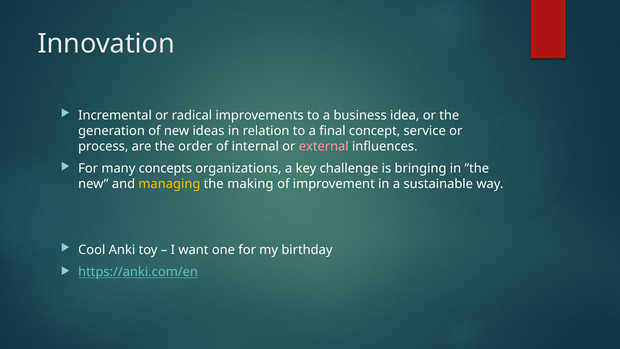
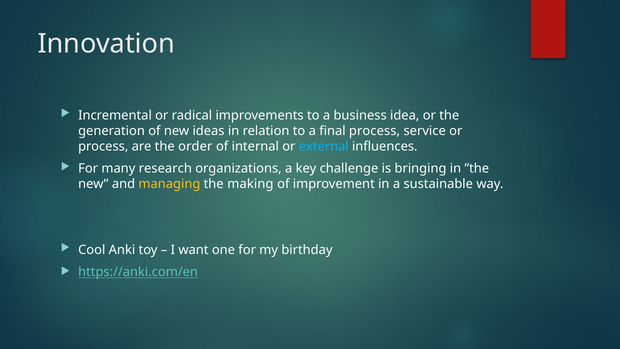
final concept: concept -> process
external colour: pink -> light blue
concepts: concepts -> research
